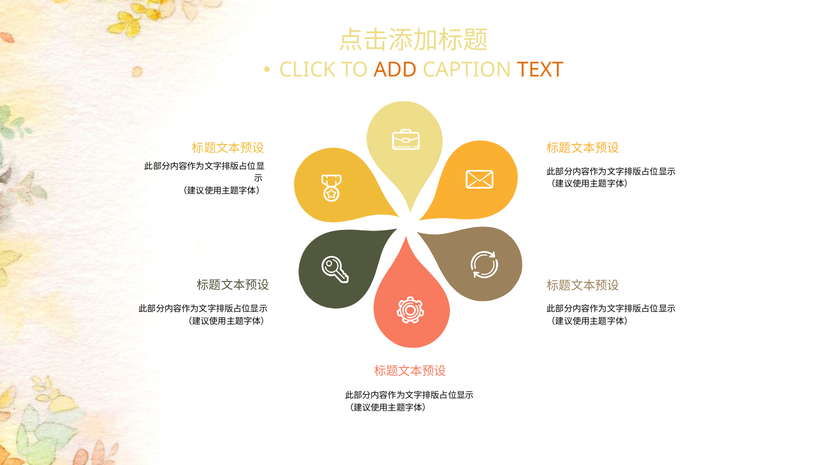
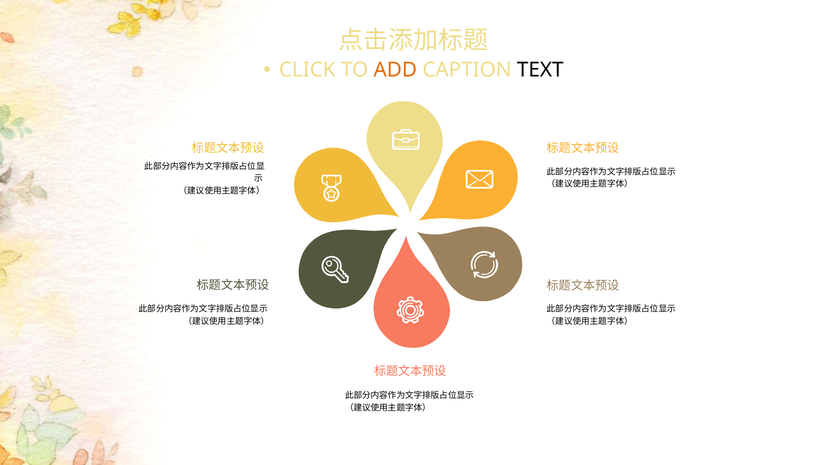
TEXT colour: orange -> black
